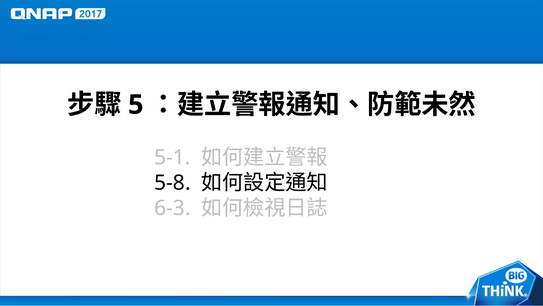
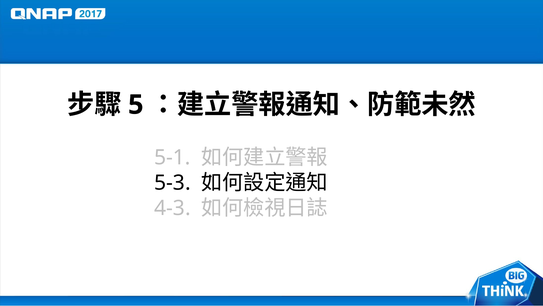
5-8: 5-8 -> 5-3
6-3: 6-3 -> 4-3
